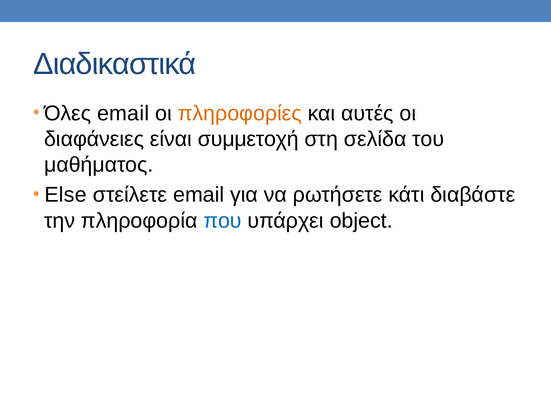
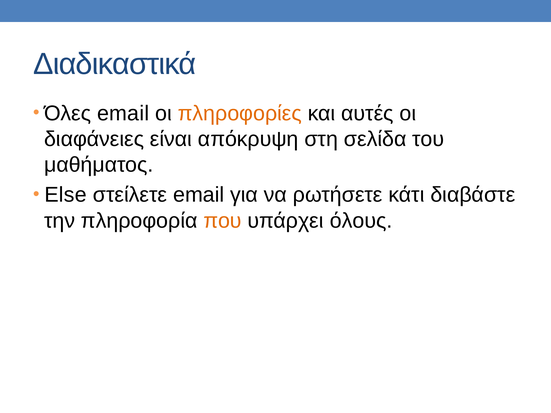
συμμετοχή: συμμετοχή -> απόκρυψη
που colour: blue -> orange
object: object -> όλους
